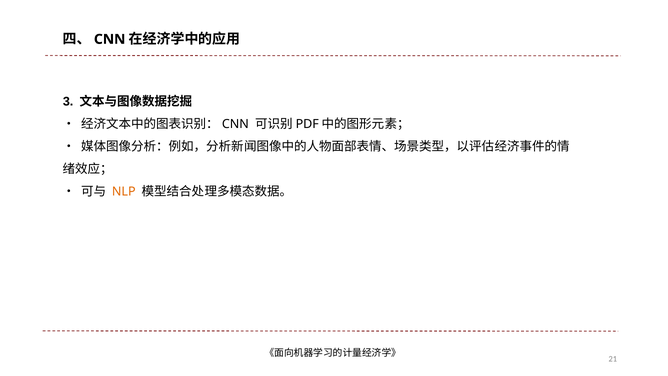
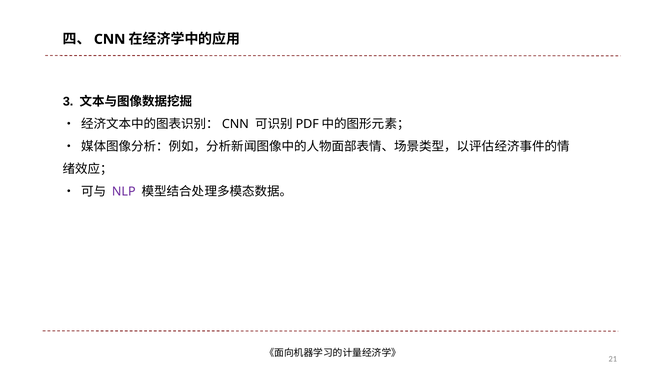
NLP colour: orange -> purple
